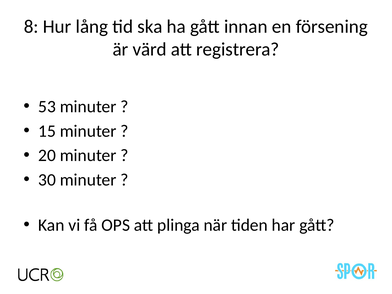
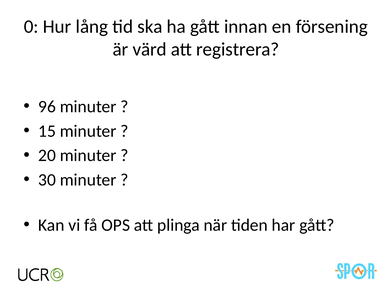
8: 8 -> 0
53: 53 -> 96
